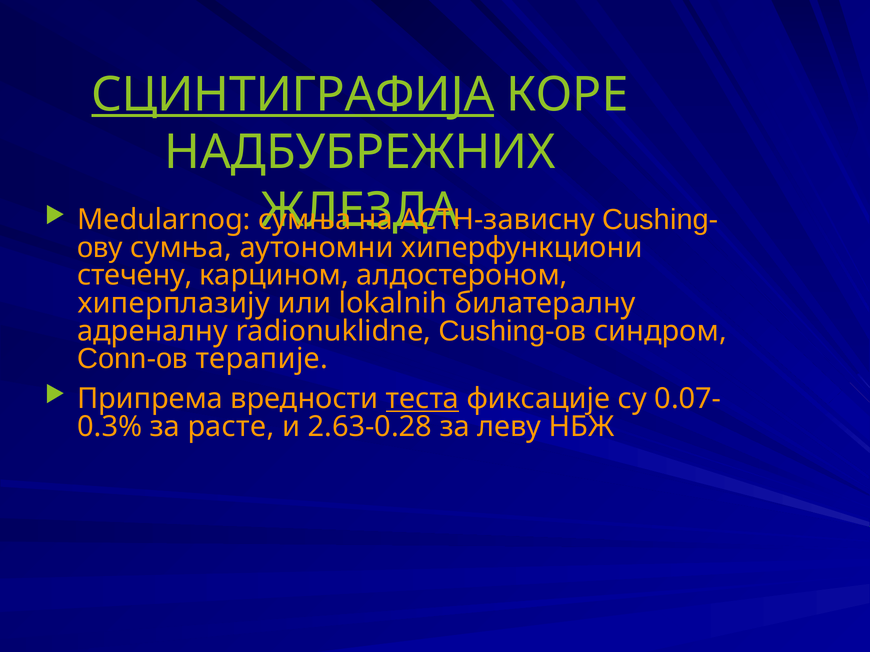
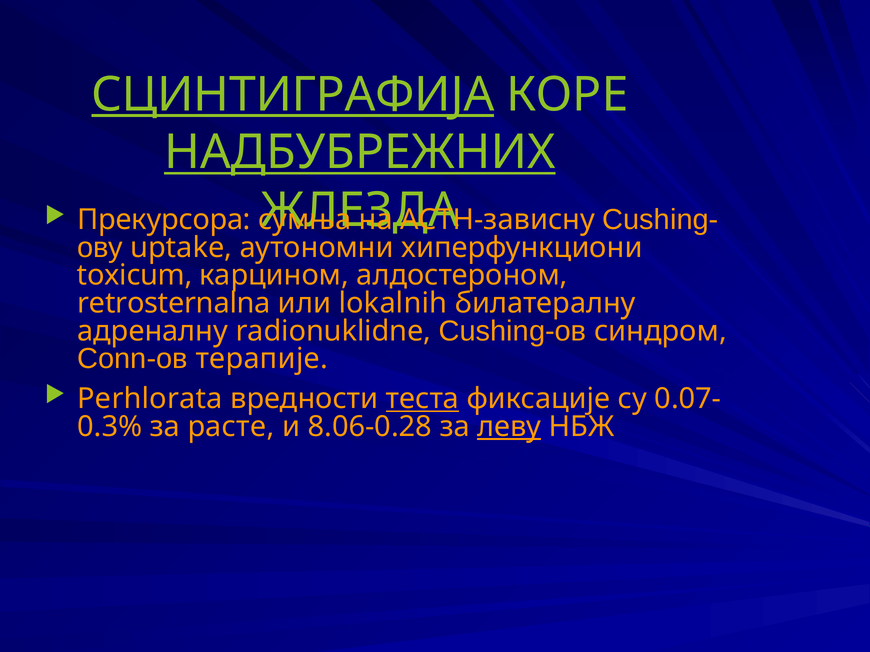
НАДБУБРЕЖНИХ underline: none -> present
Medularnog: Medularnog -> Прекурсора
сумња at (181, 248): сумња -> uptake
стечену: стечену -> toxicum
хиперплазију: хиперплазију -> retrosternalna
Припрема: Припрема -> Perhlorata
2.63-0.28: 2.63-0.28 -> 8.06-0.28
леву underline: none -> present
